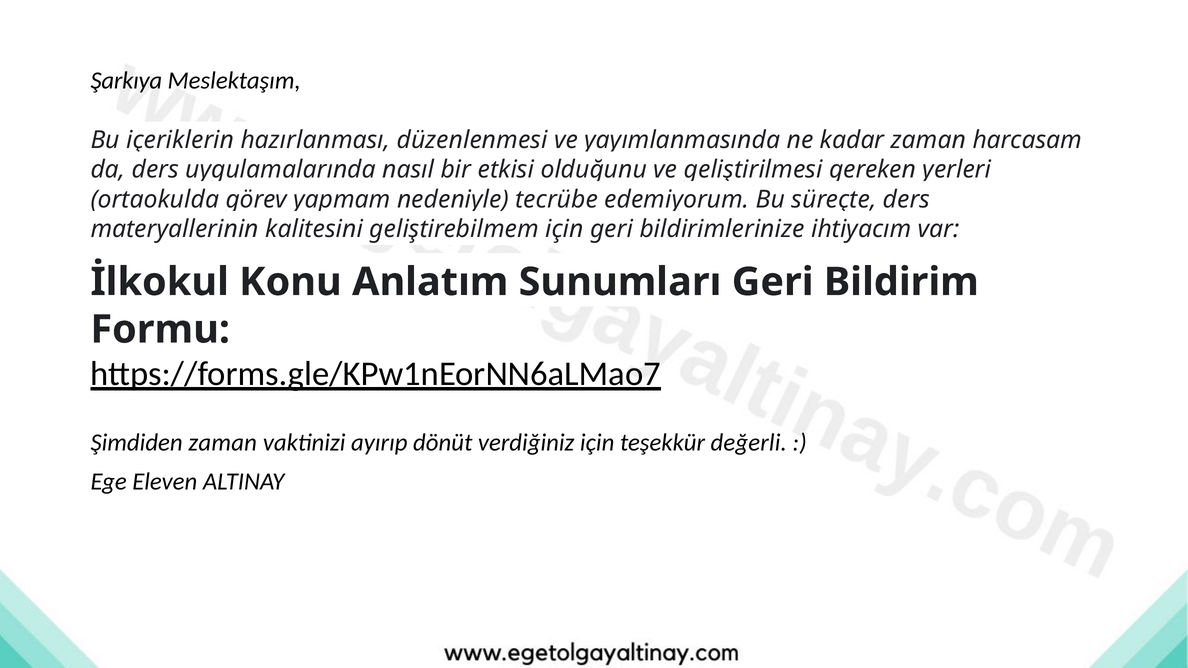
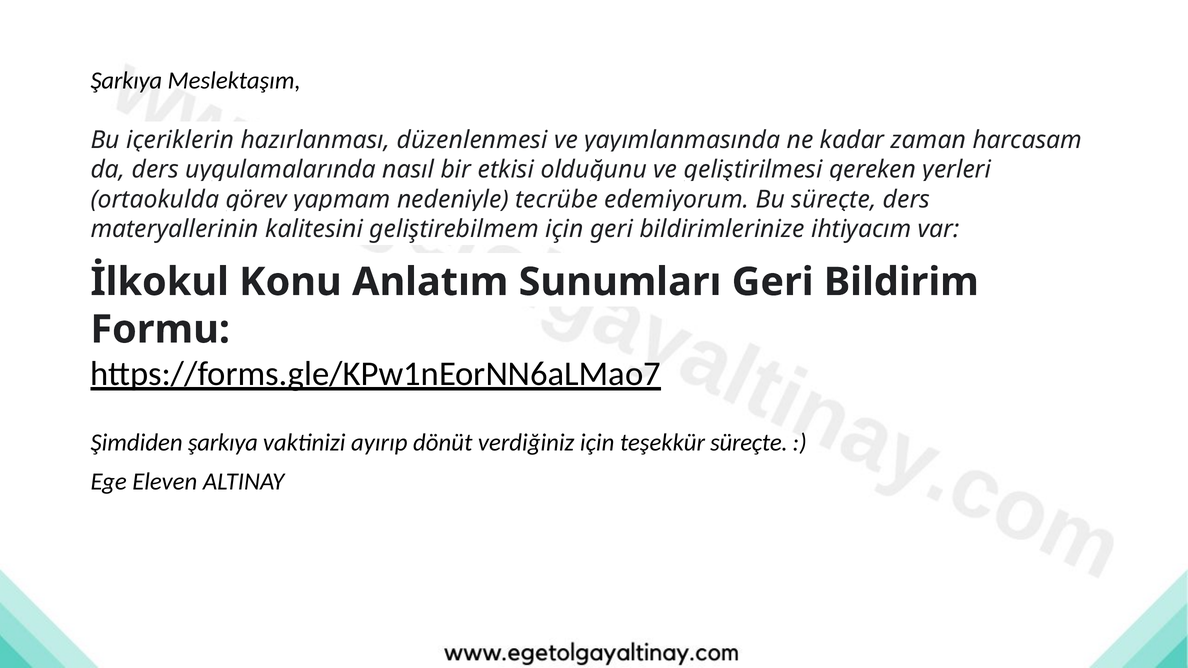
Şimdiden zaman: zaman -> şarkıya
teşekkür değerli: değerli -> süreçte
